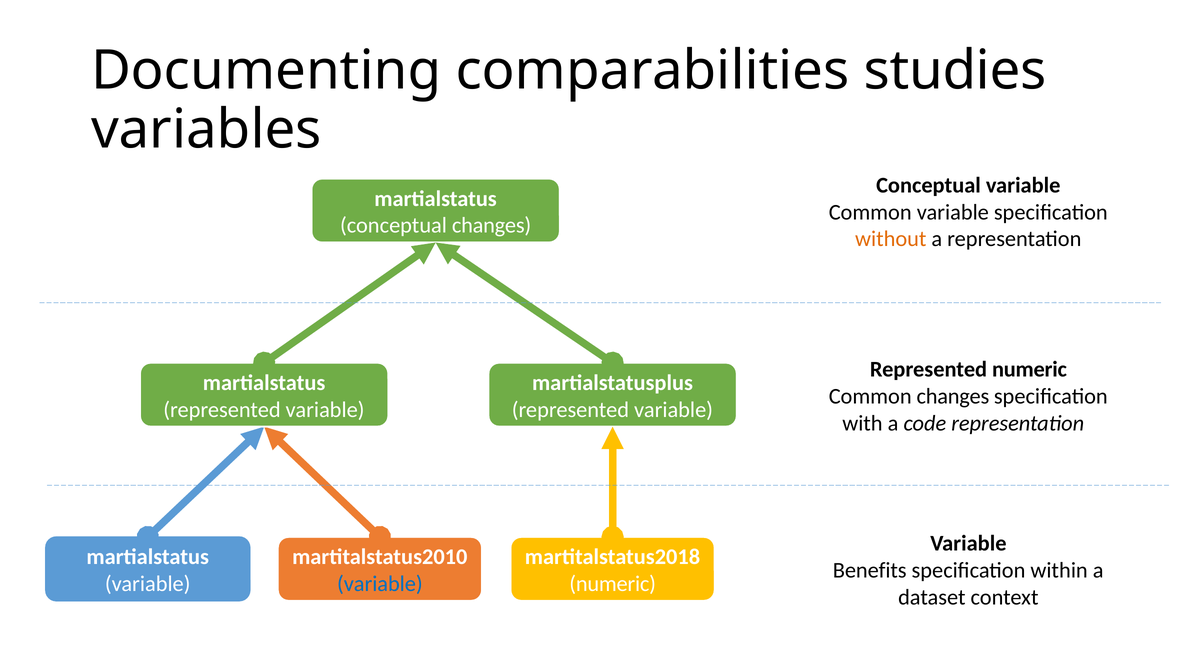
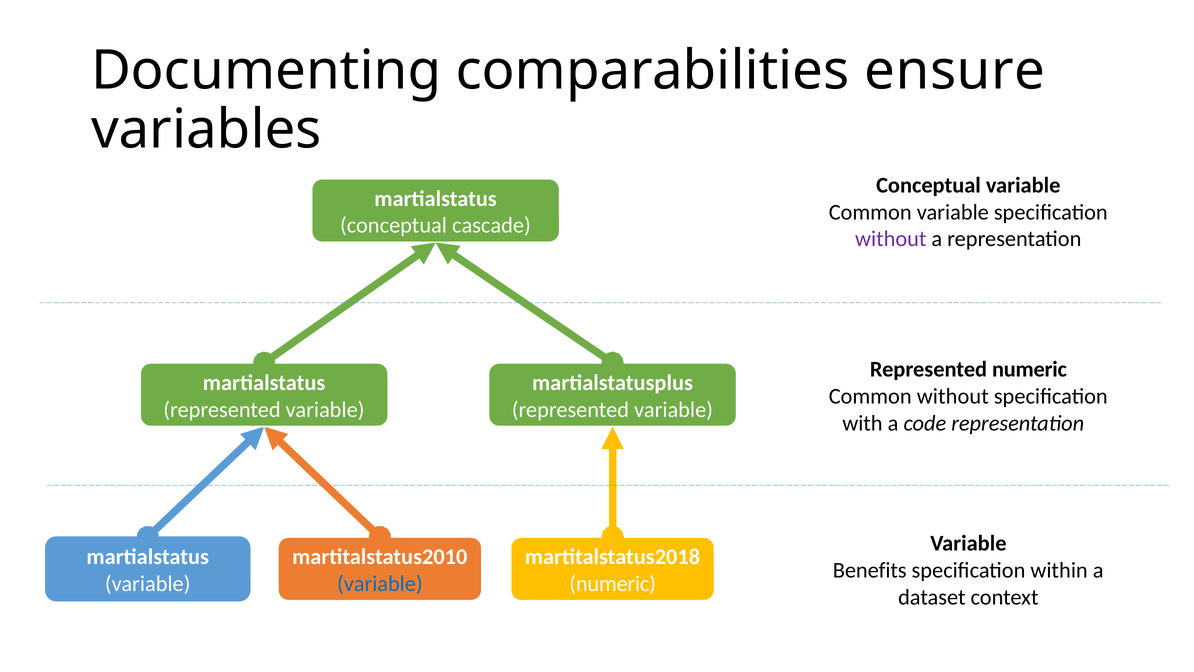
studies: studies -> ensure
conceptual changes: changes -> cascade
without at (891, 239) colour: orange -> purple
Common changes: changes -> without
